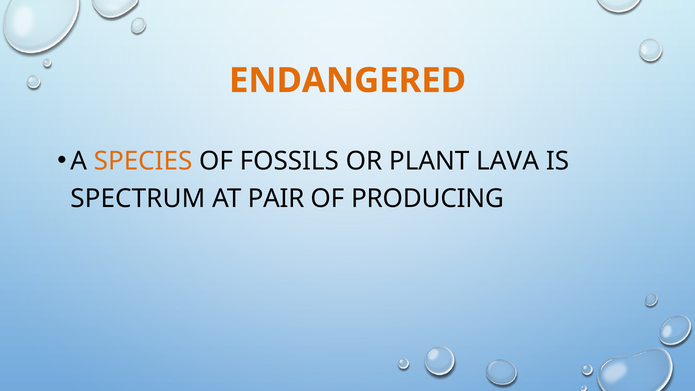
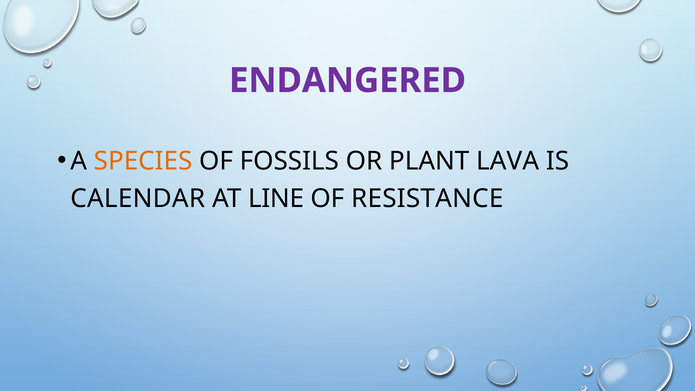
ENDANGERED colour: orange -> purple
SPECTRUM: SPECTRUM -> CALENDAR
PAIR: PAIR -> LINE
PRODUCING: PRODUCING -> RESISTANCE
